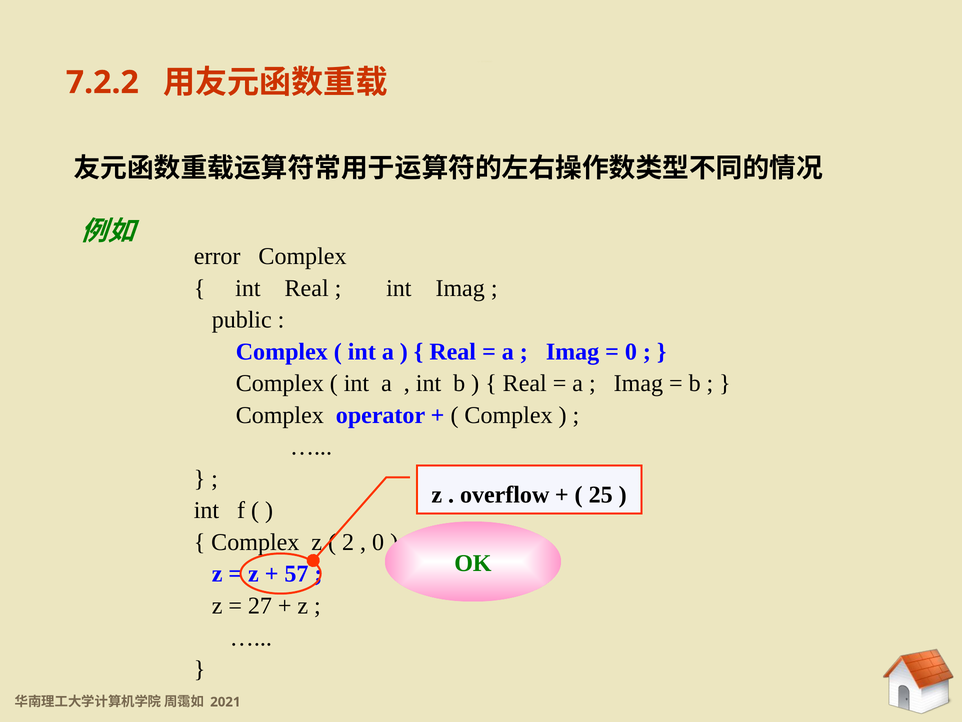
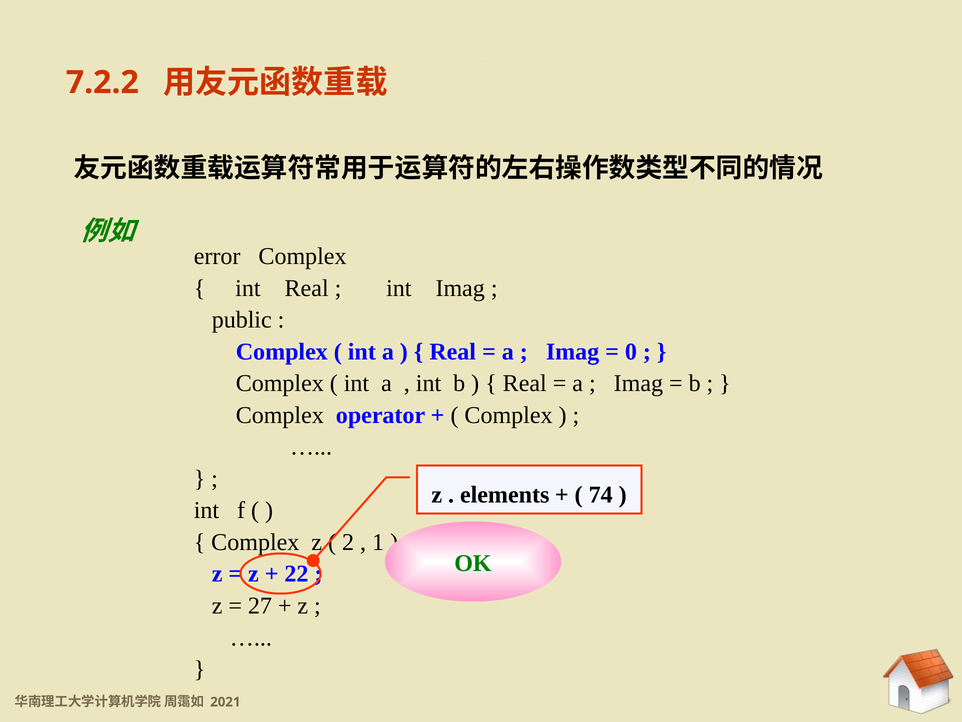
overflow: overflow -> elements
25: 25 -> 74
0 at (378, 542): 0 -> 1
57: 57 -> 22
